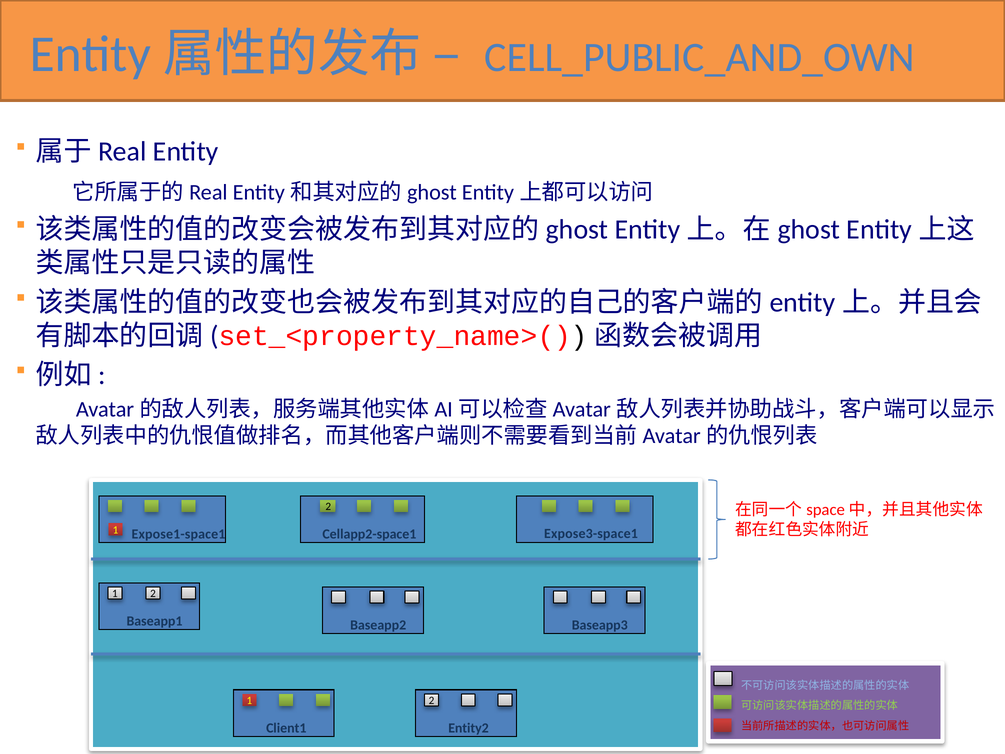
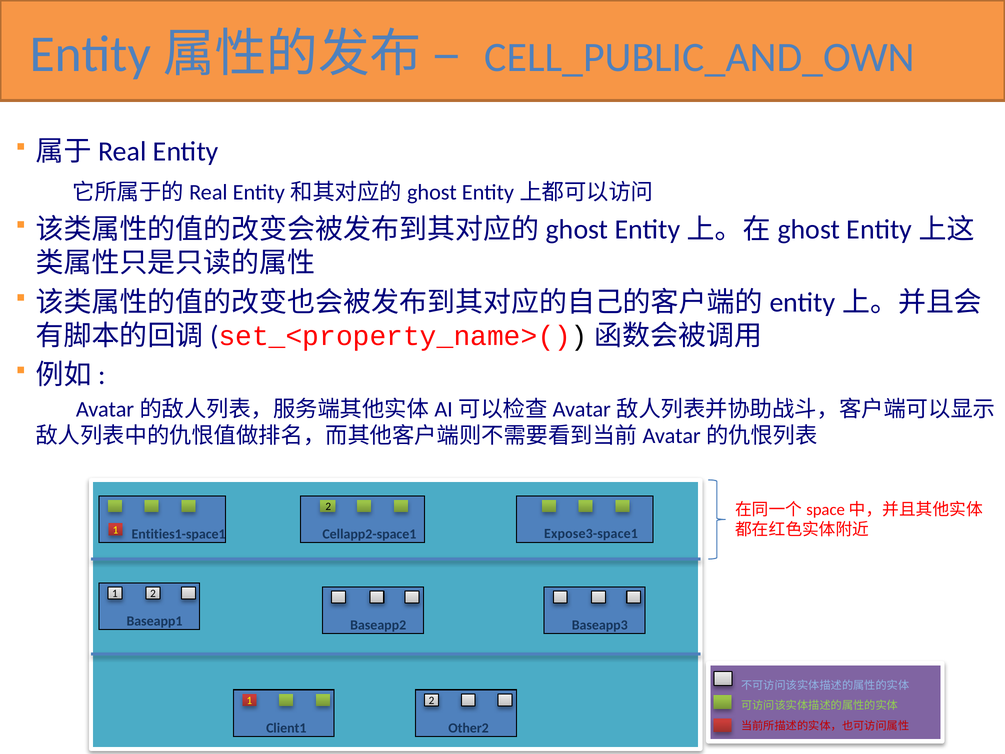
Expose1-space1: Expose1-space1 -> Entities1-space1
Entity2: Entity2 -> Other2
